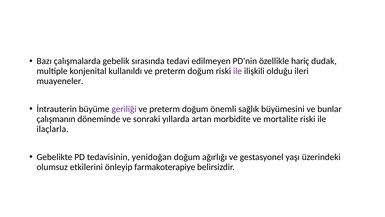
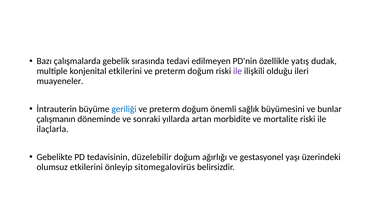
hariç: hariç -> yatış
konjenital kullanıldı: kullanıldı -> etkilerini
geriliği colour: purple -> blue
yenidoğan: yenidoğan -> düzelebilir
farmakoterapiye: farmakoterapiye -> sitomegalovirüs
